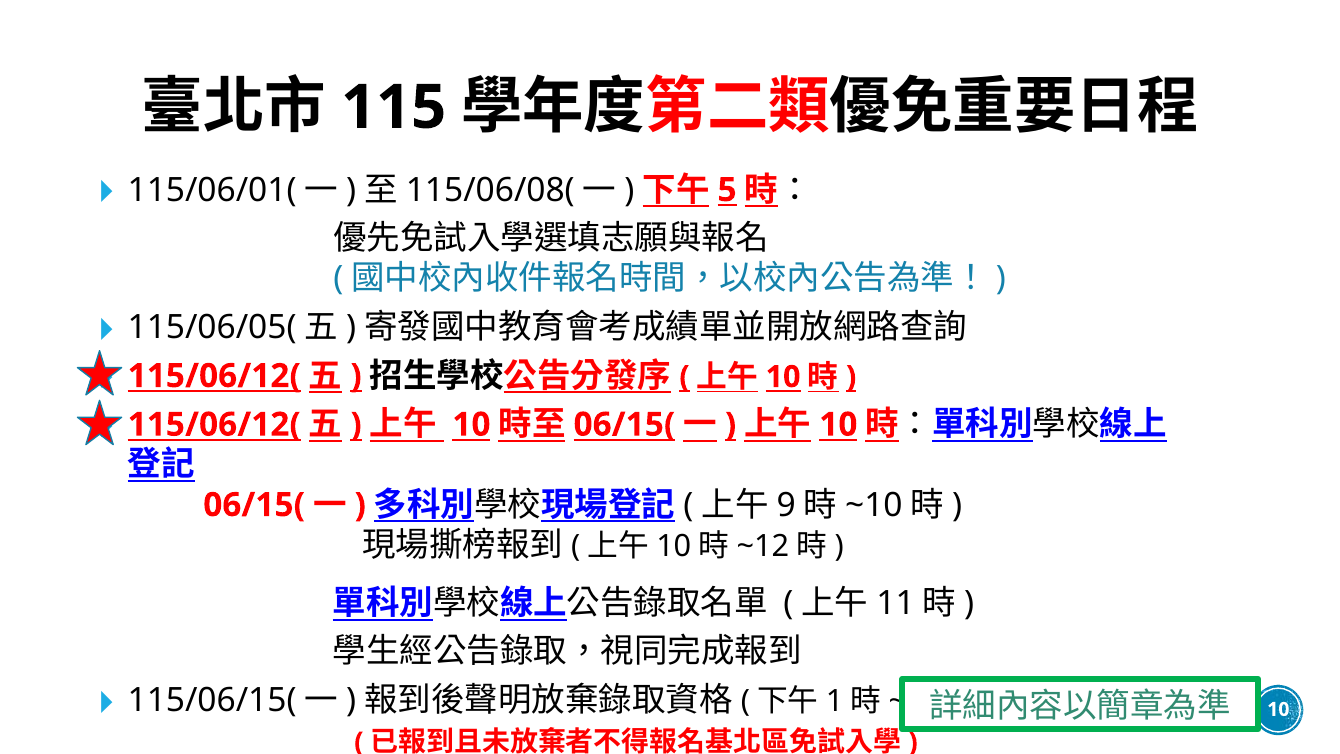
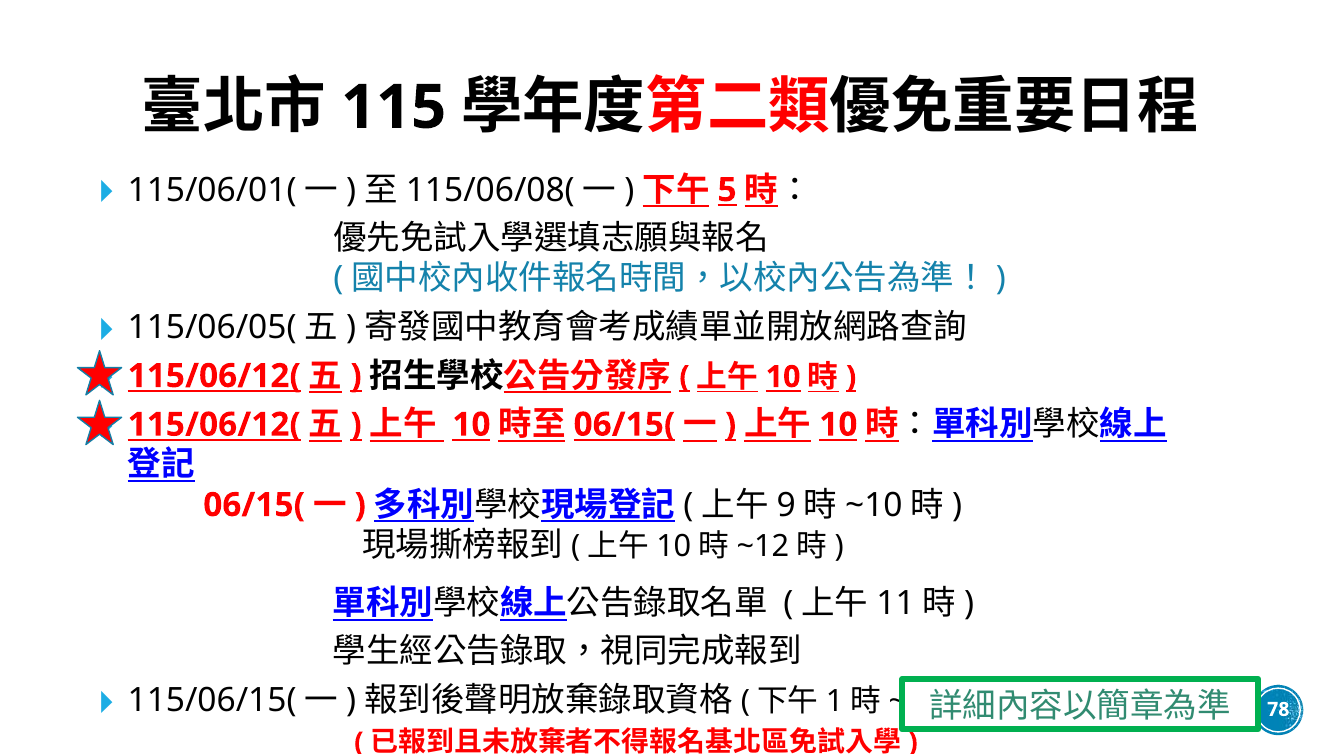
10 at (1278, 709): 10 -> 78
